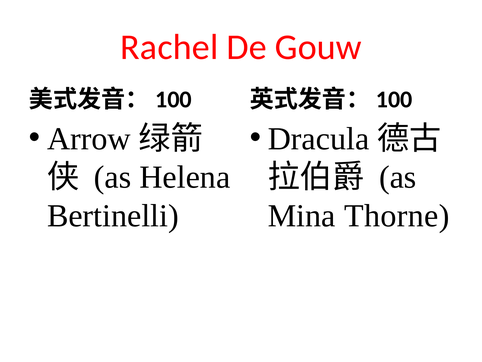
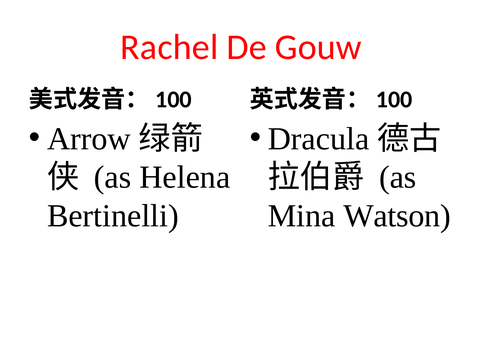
Thorne: Thorne -> Watson
